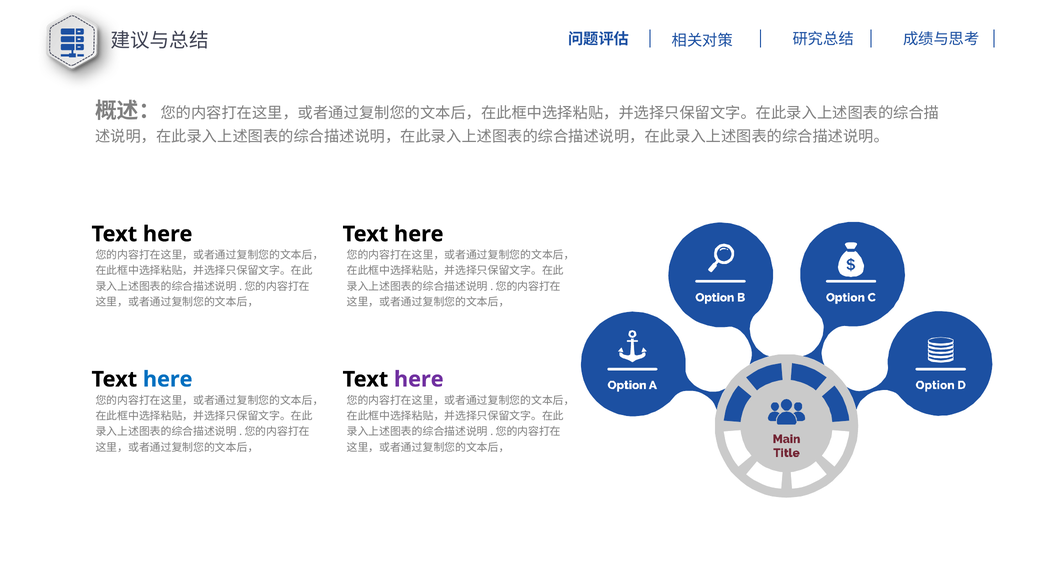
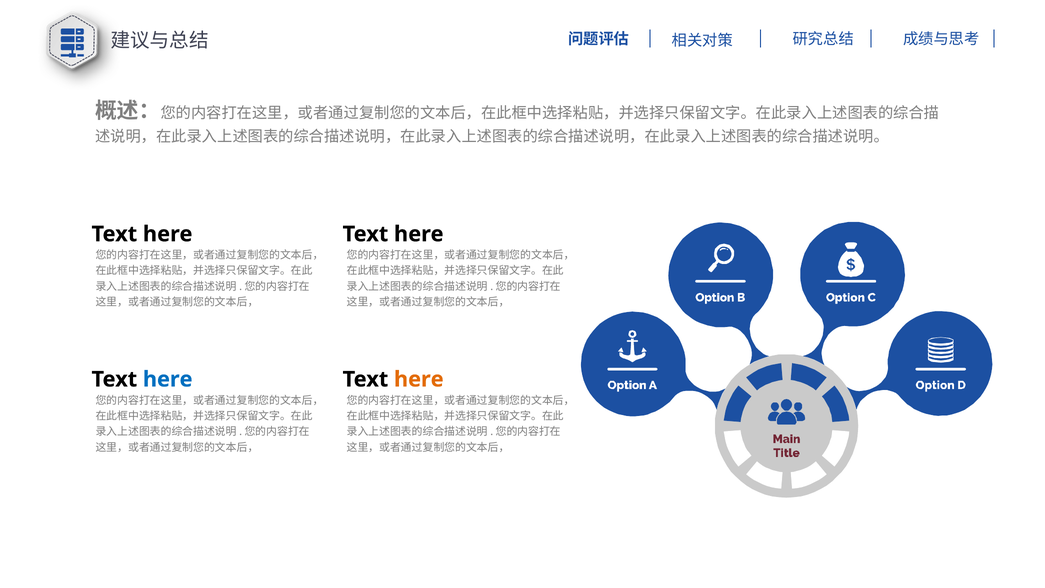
here at (419, 379) colour: purple -> orange
